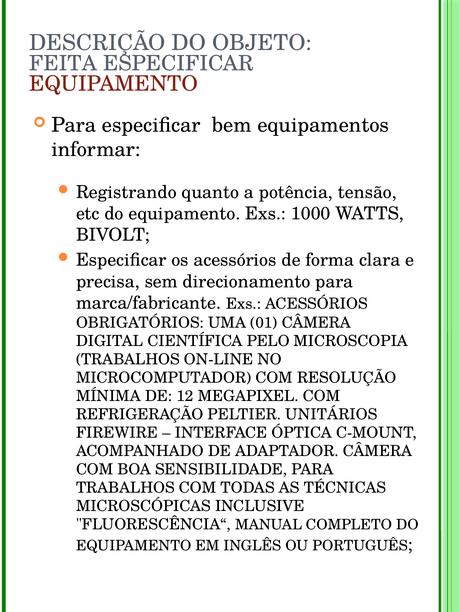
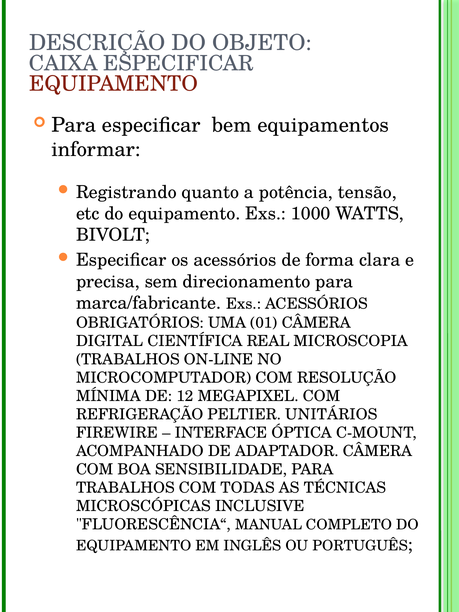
FEITA: FEITA -> CAIXA
PELO: PELO -> REAL
